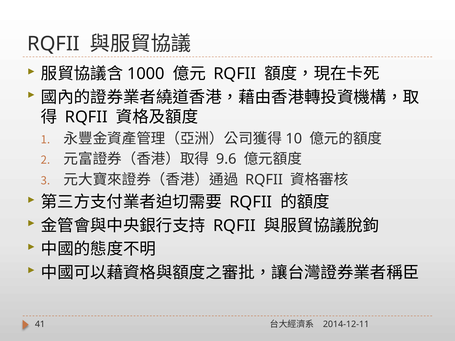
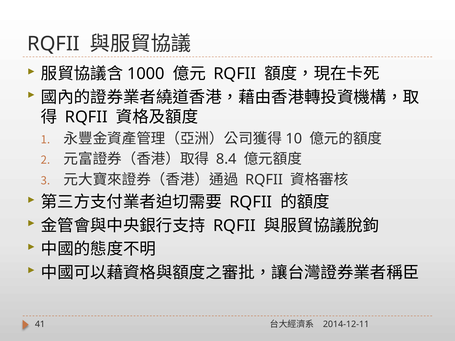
9.6: 9.6 -> 8.4
